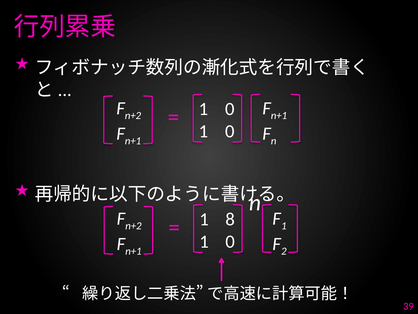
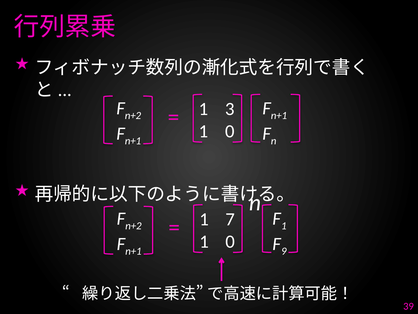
0 at (230, 109): 0 -> 3
8: 8 -> 7
2: 2 -> 9
